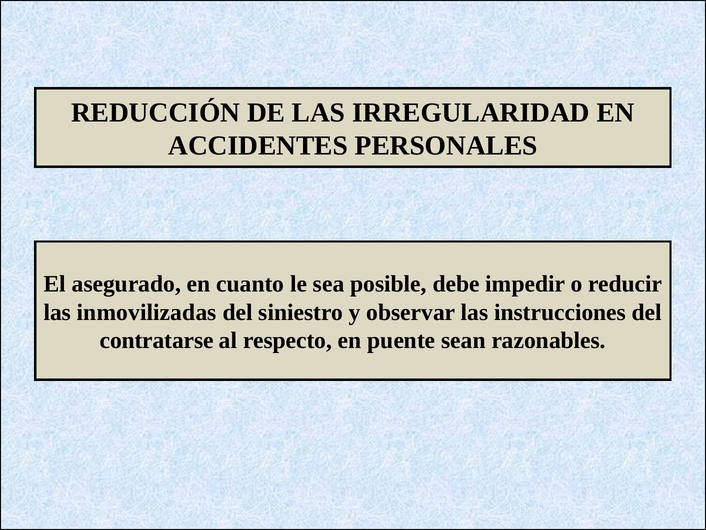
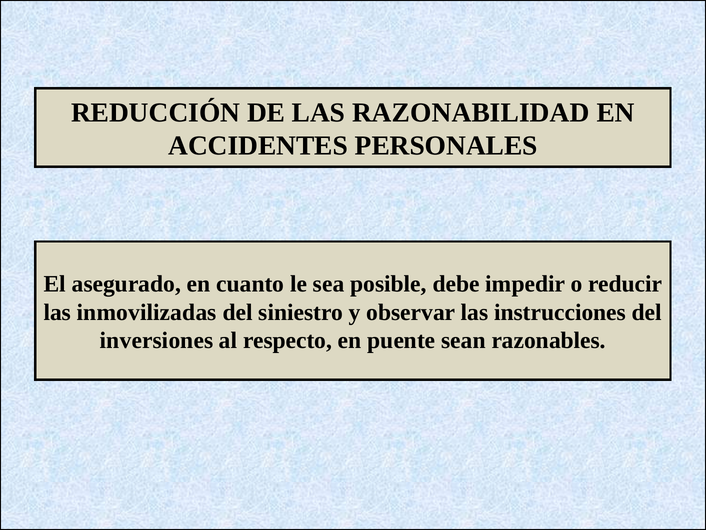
IRREGULARIDAD: IRREGULARIDAD -> RAZONABILIDAD
contratarse: contratarse -> inversiones
